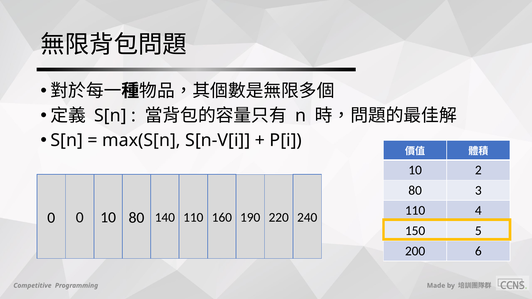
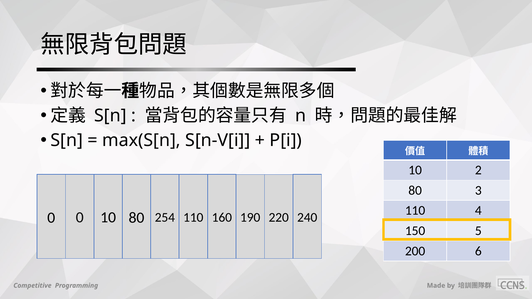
140: 140 -> 254
